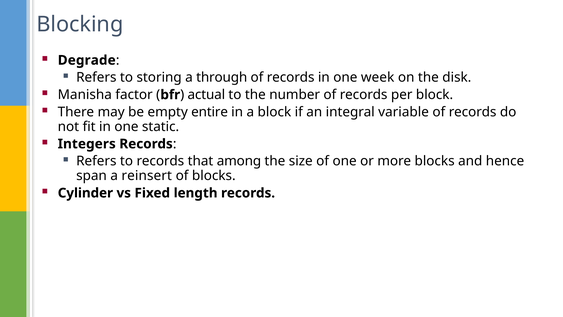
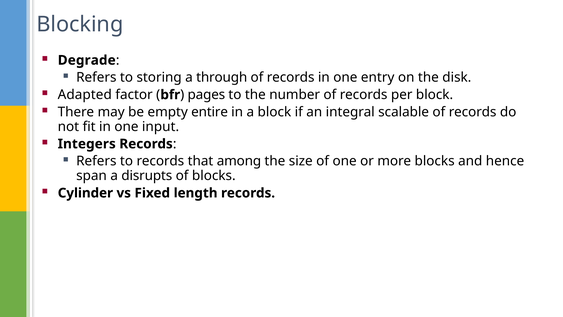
week: week -> entry
Manisha: Manisha -> Adapted
actual: actual -> pages
variable: variable -> scalable
static: static -> input
reinsert: reinsert -> disrupts
